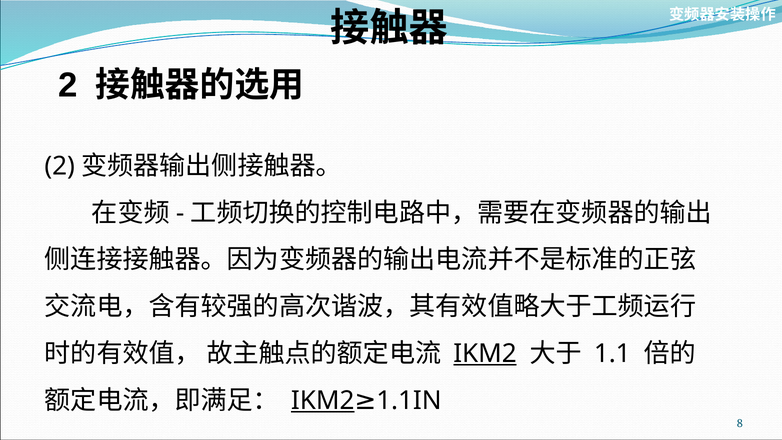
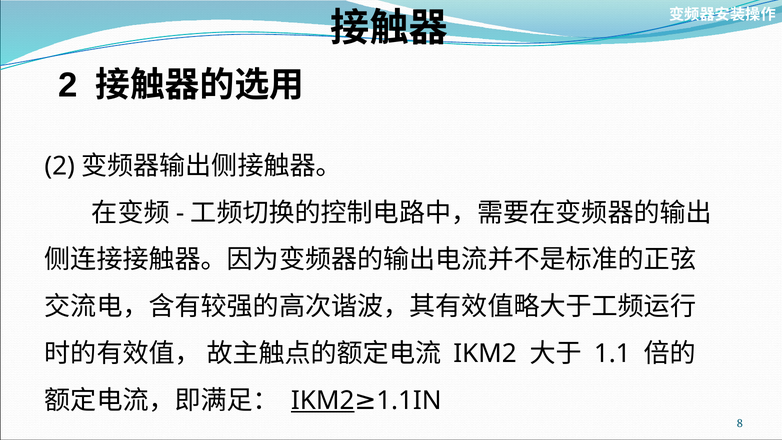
IKM2 at (485, 354) underline: present -> none
